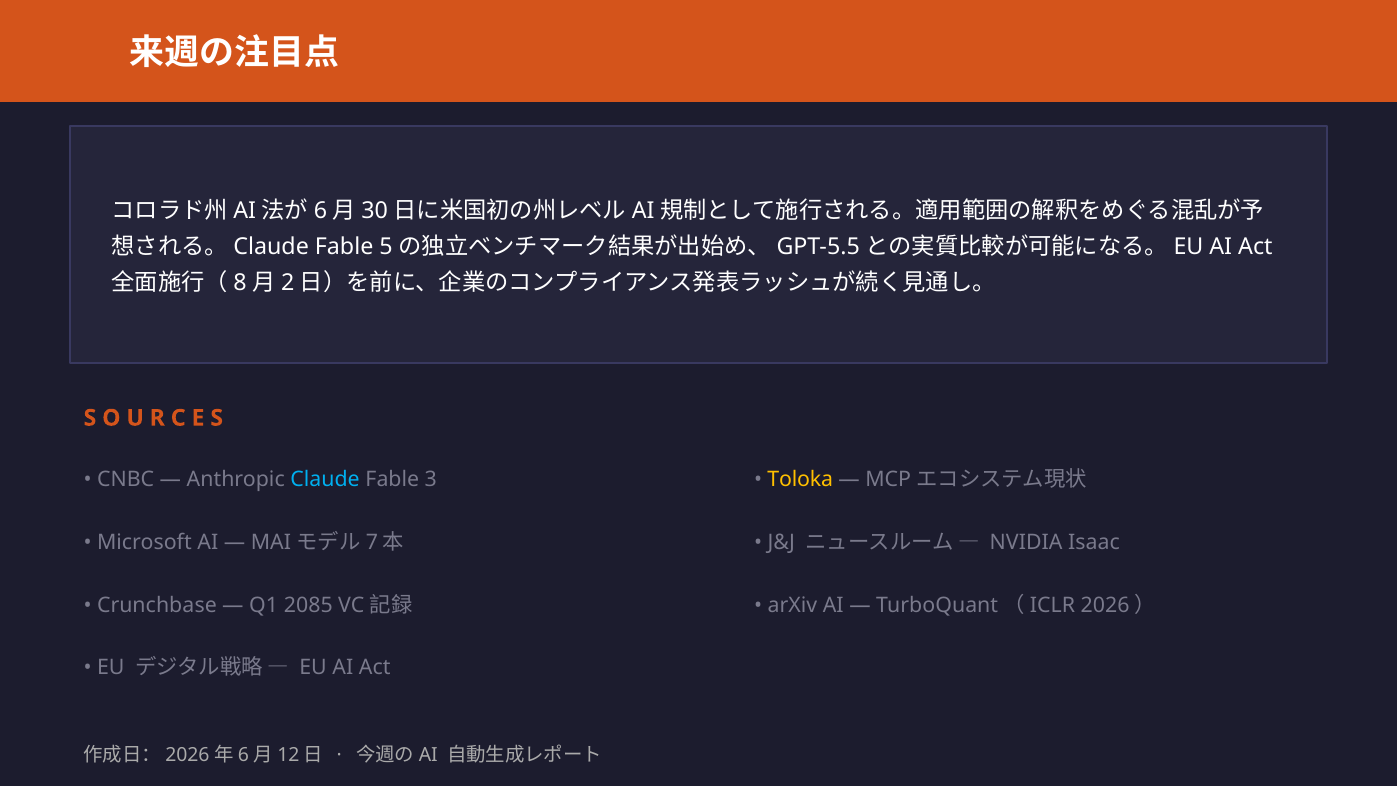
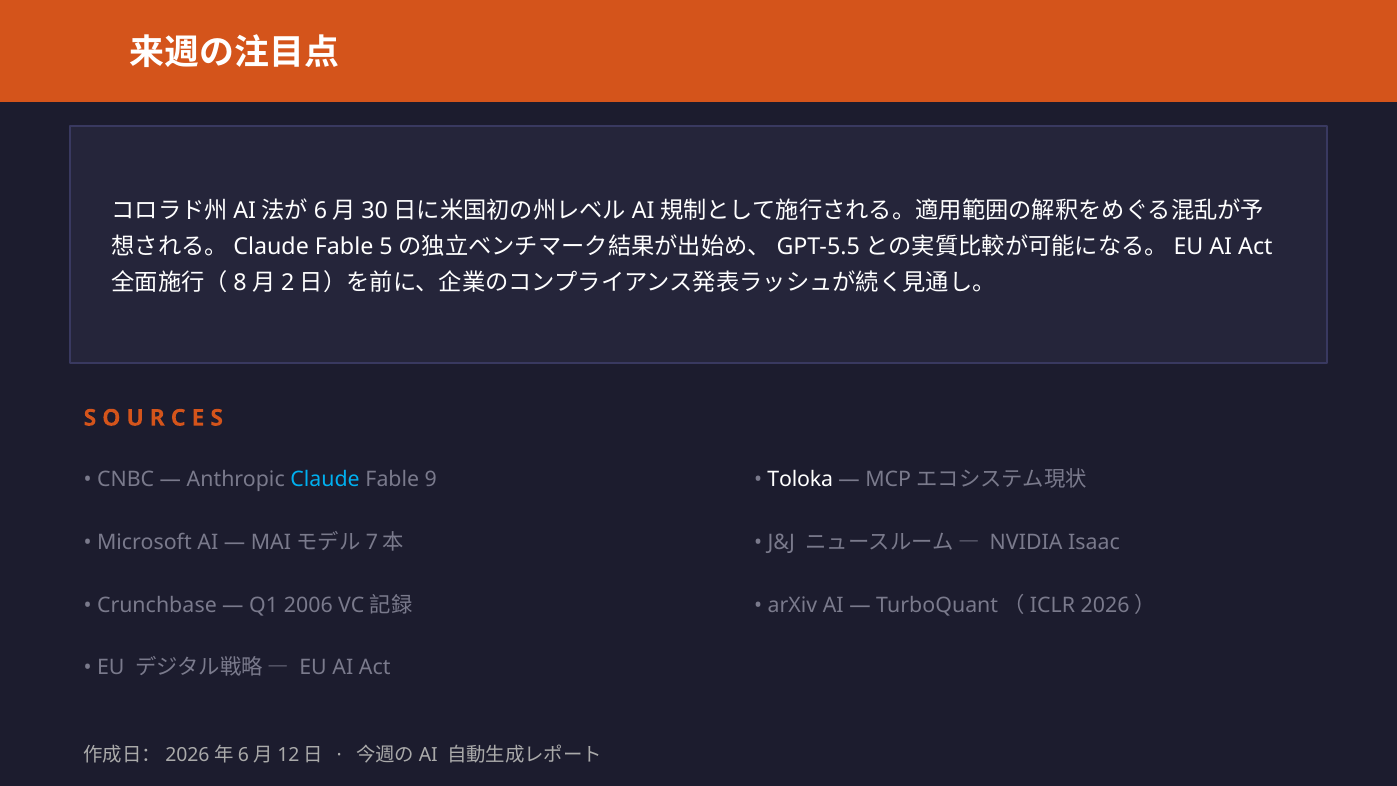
3: 3 -> 9
Toloka colour: yellow -> white
2085: 2085 -> 2006
